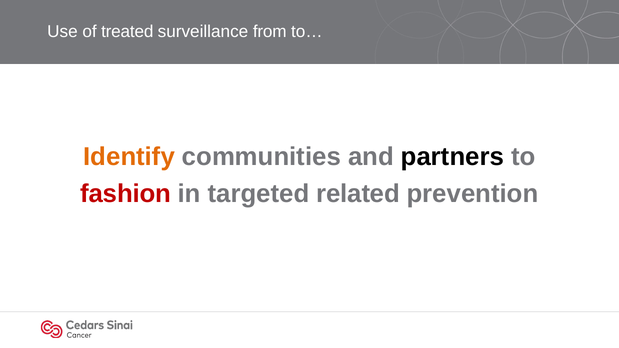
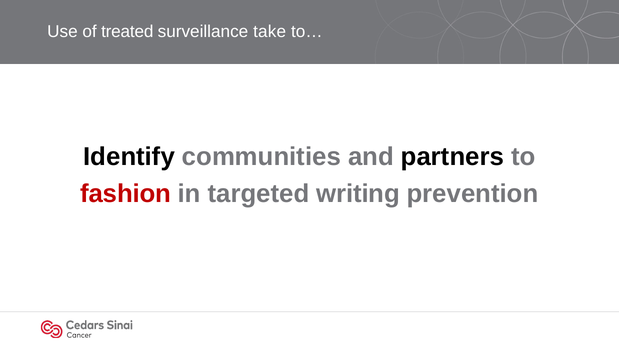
from: from -> take
Identify colour: orange -> black
related: related -> writing
